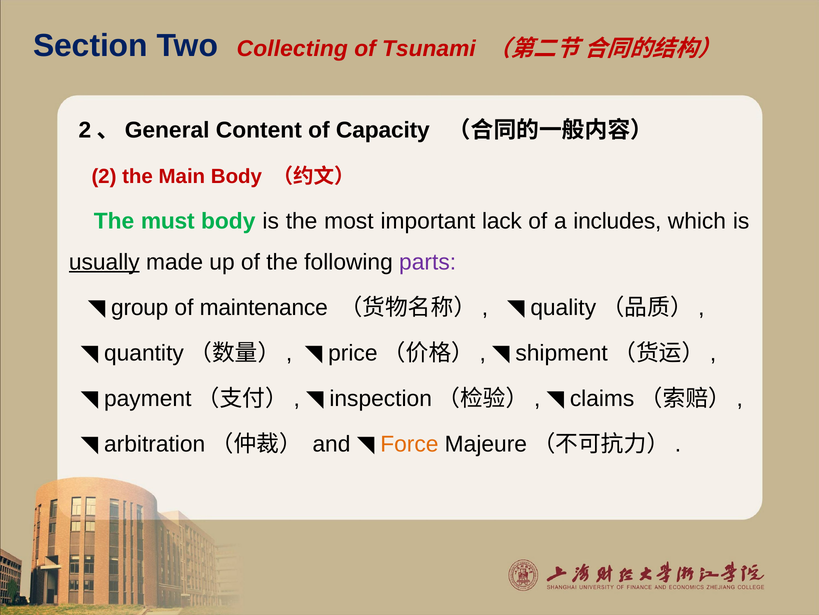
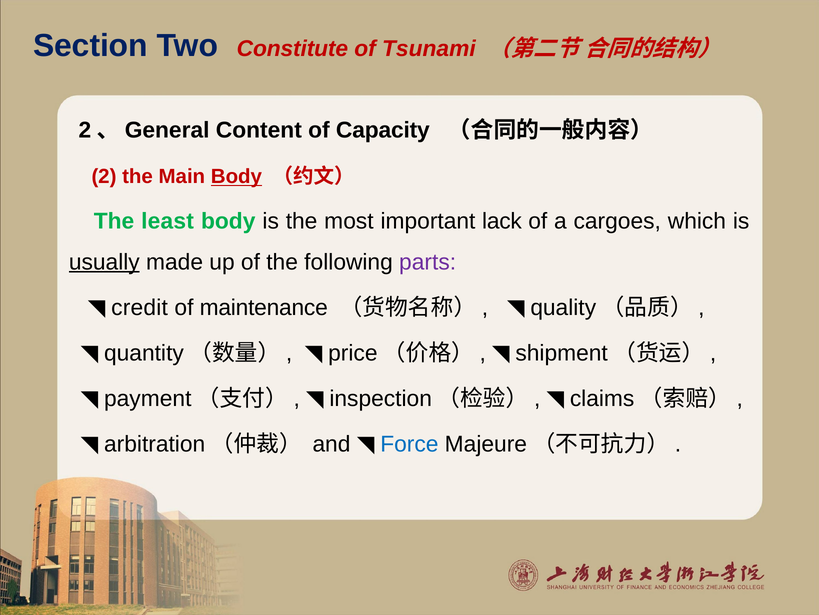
Collecting: Collecting -> Constitute
Body at (236, 176) underline: none -> present
must: must -> least
includes: includes -> cargoes
group: group -> credit
Force colour: orange -> blue
